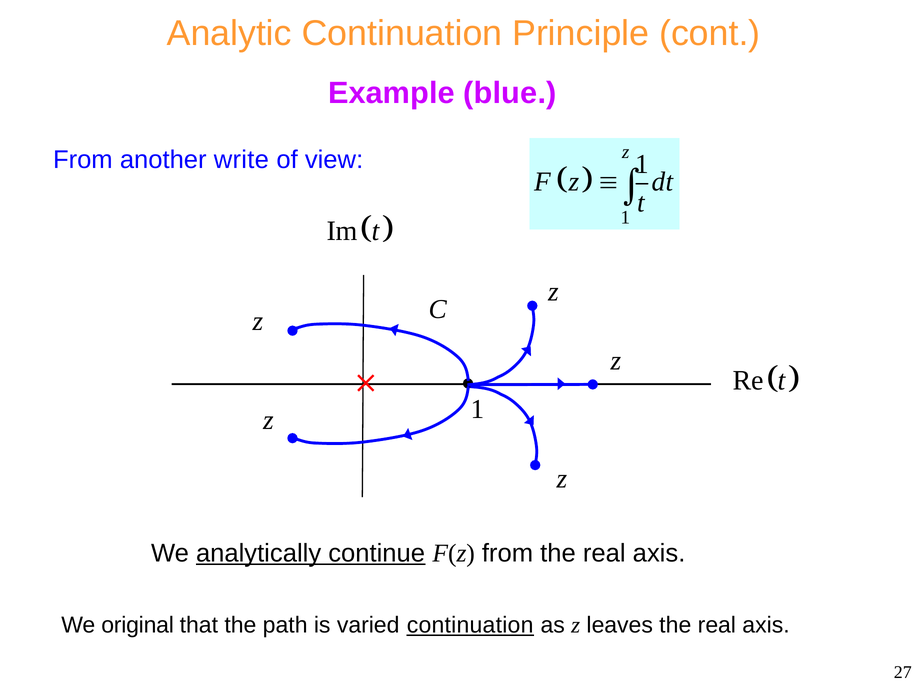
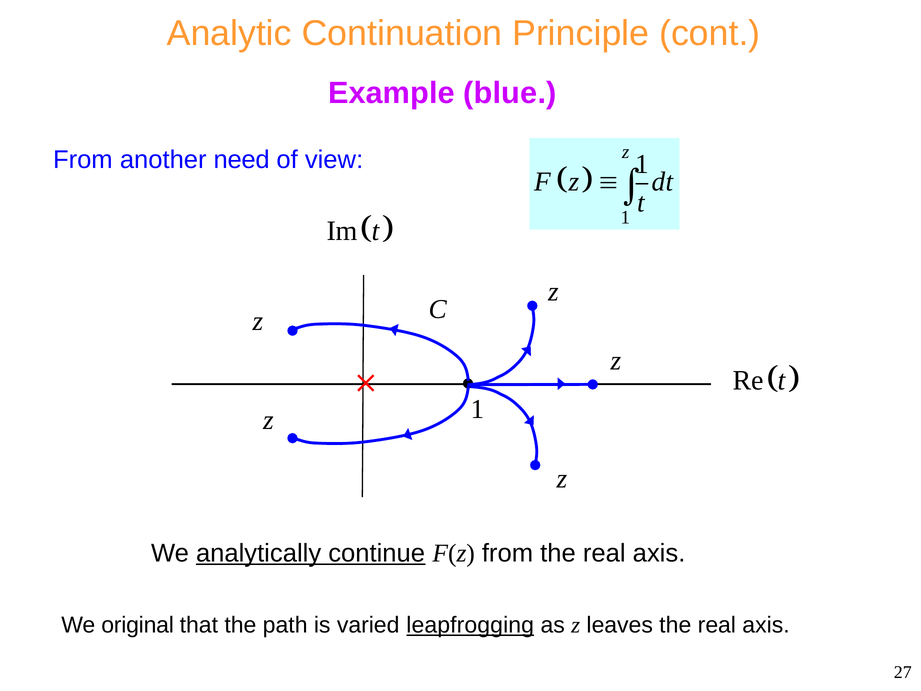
write: write -> need
varied continuation: continuation -> leapfrogging
